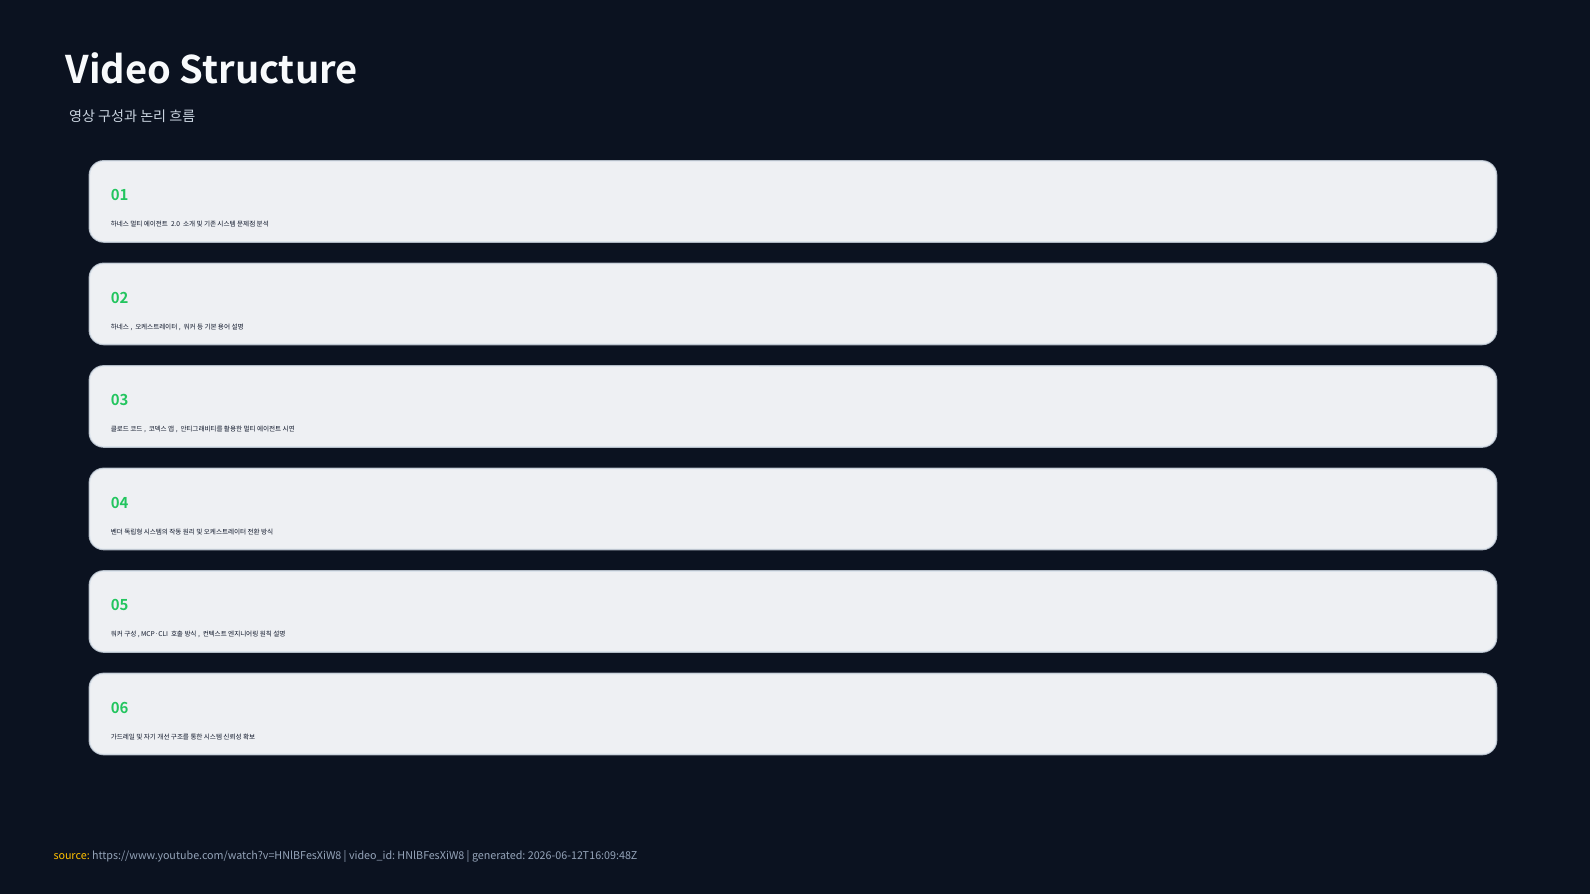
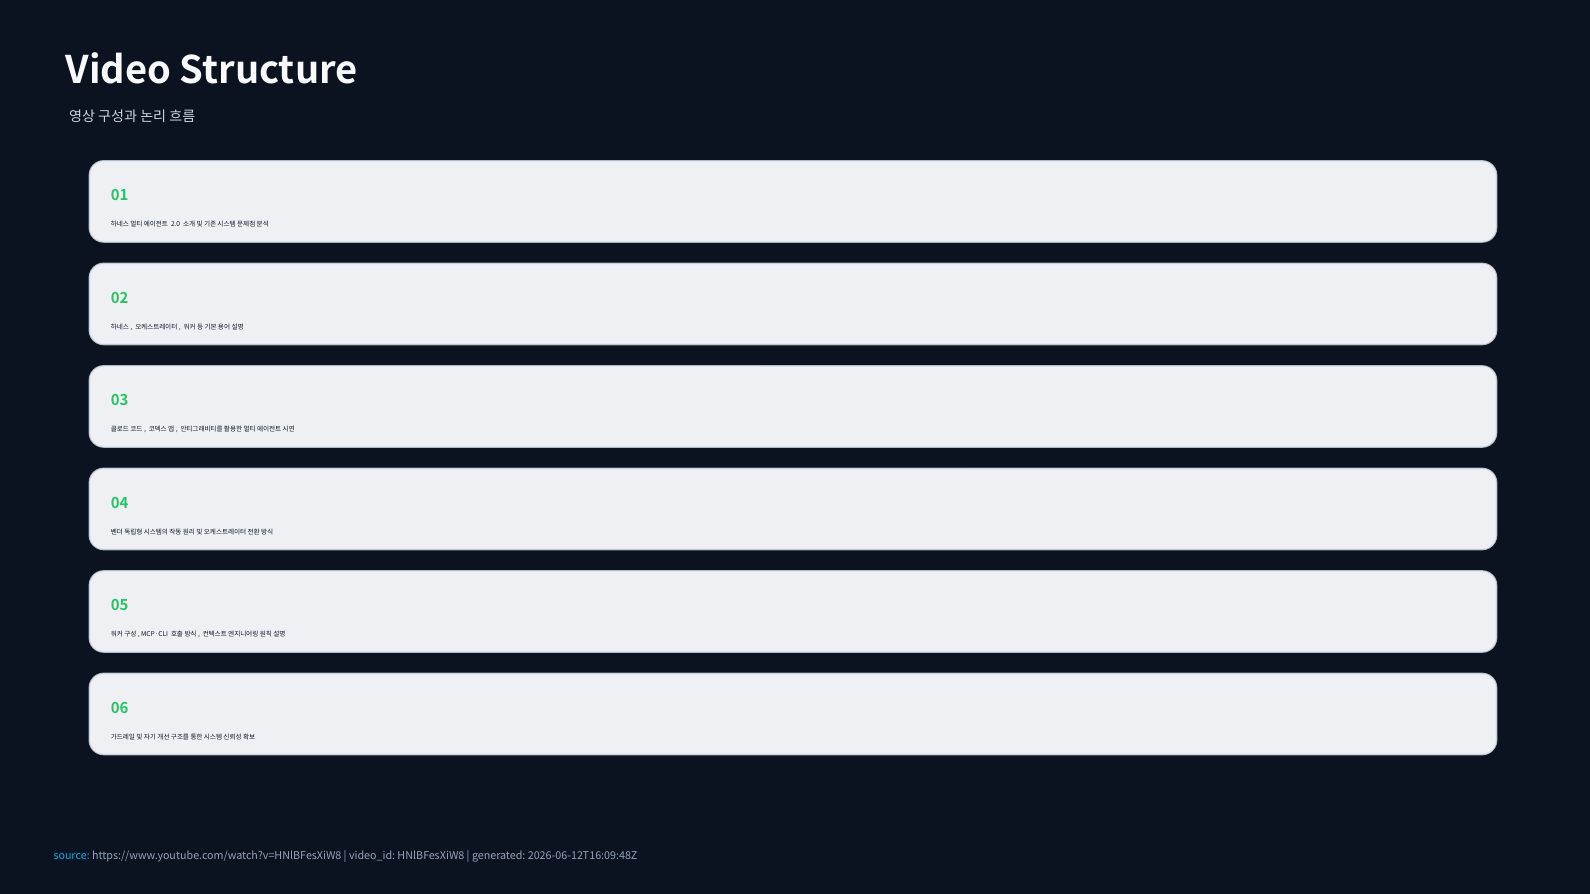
source colour: yellow -> light blue
